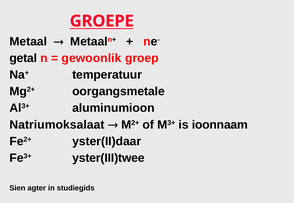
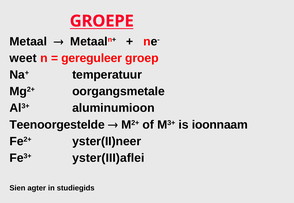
getal: getal -> weet
gewoonlik: gewoonlik -> gereguleer
Natriumoksalaat: Natriumoksalaat -> Teenoorgestelde
yster(II)daar: yster(II)daar -> yster(II)neer
yster(III)twee: yster(III)twee -> yster(III)aflei
